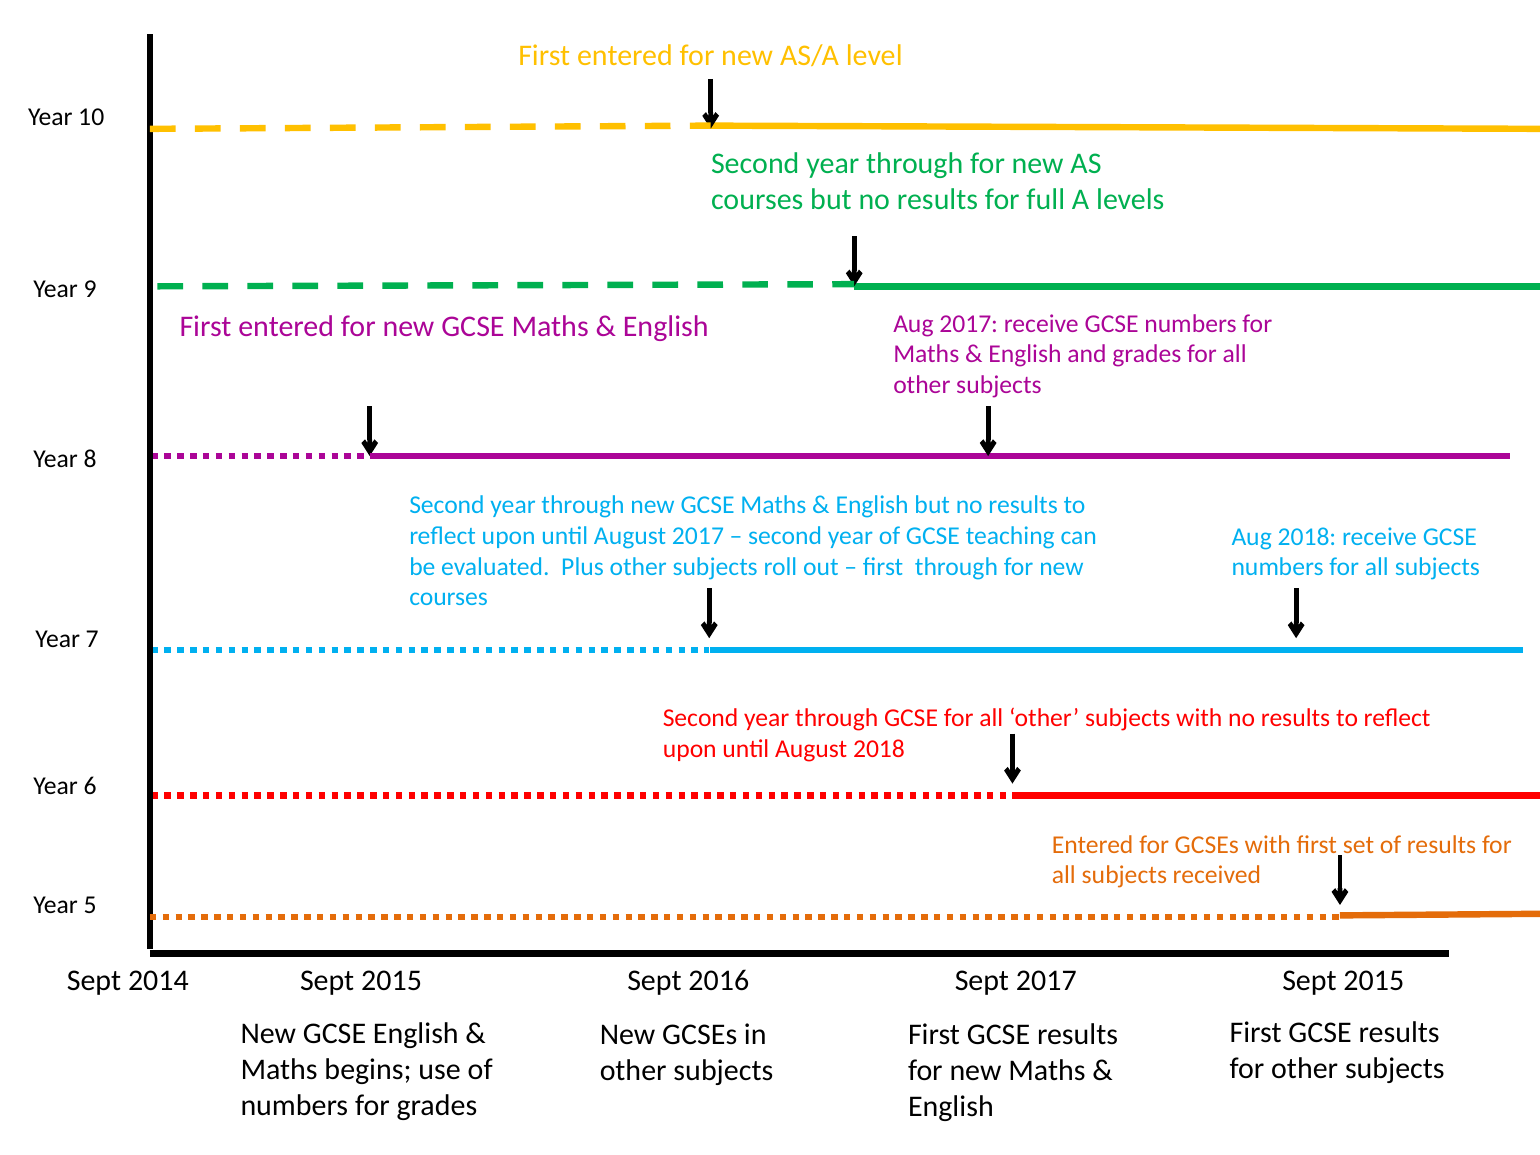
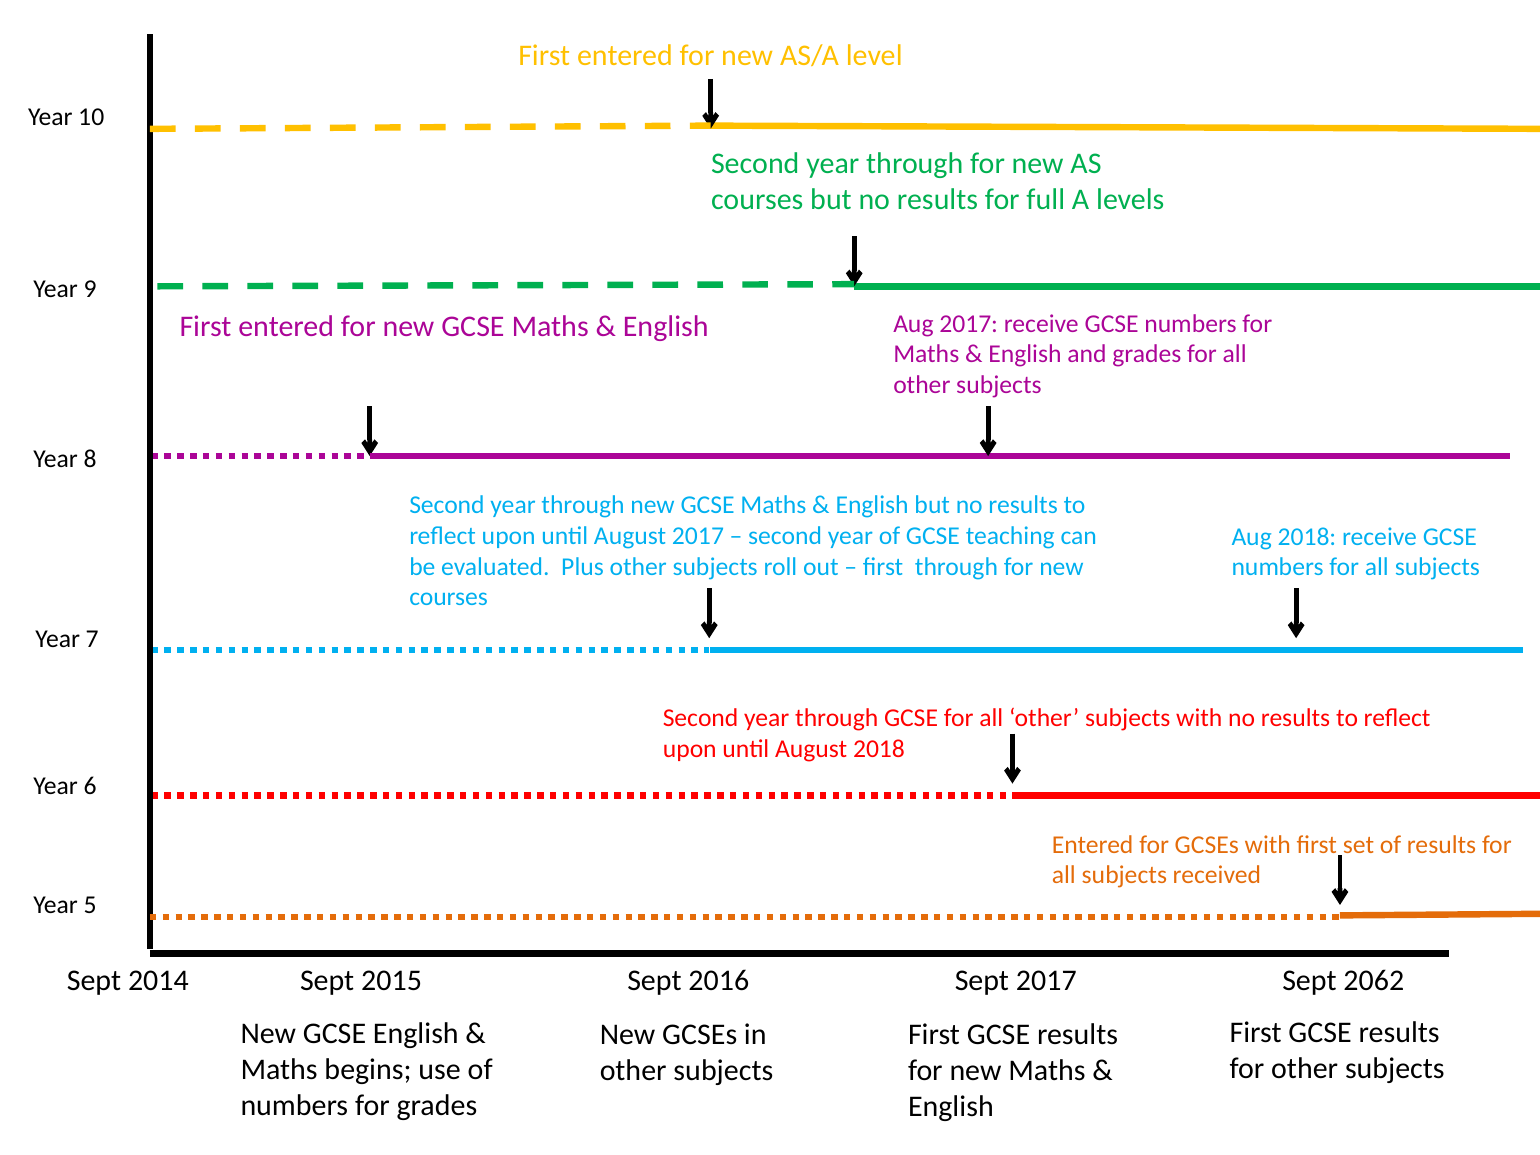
2014 Sept 2015: 2015 -> 2062
